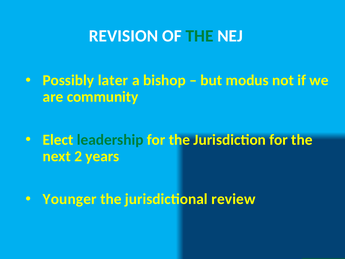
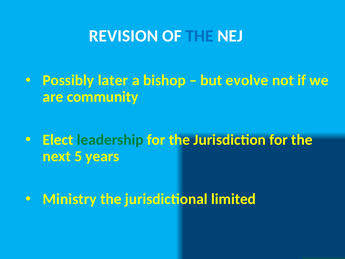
THE at (200, 36) colour: green -> blue
modus: modus -> evolve
2: 2 -> 5
Younger: Younger -> Ministry
review: review -> limited
